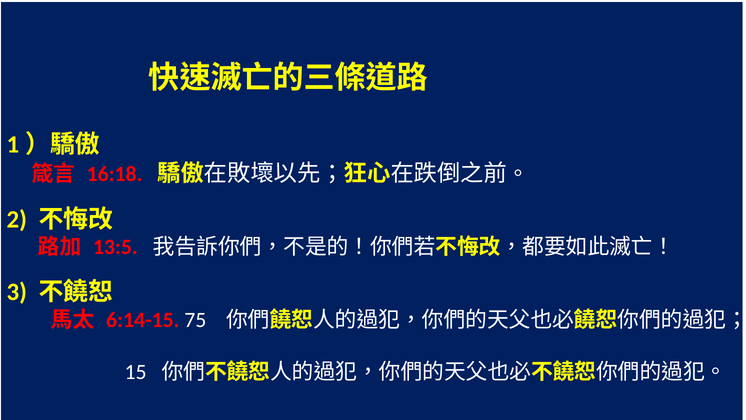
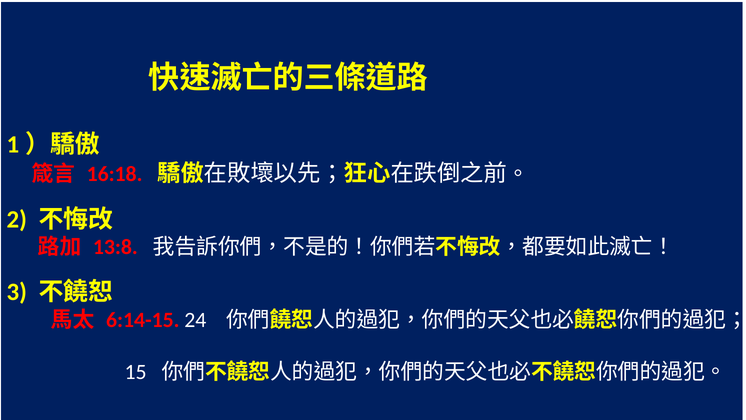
13:5: 13:5 -> 13:8
75: 75 -> 24
